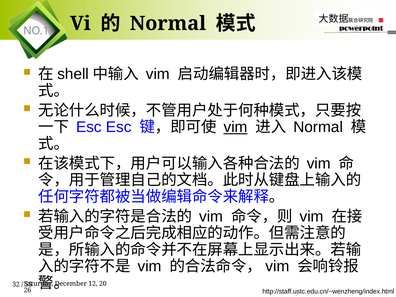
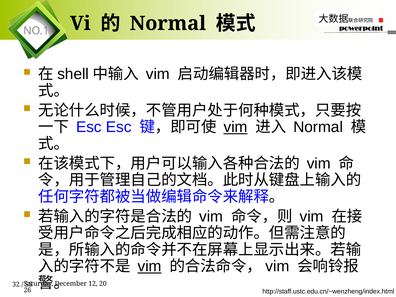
vim at (150, 266) underline: none -> present
